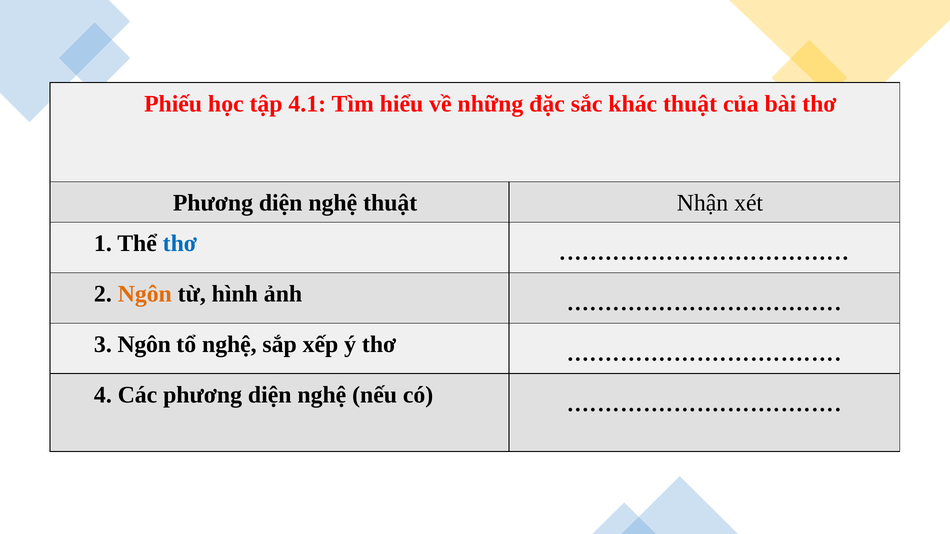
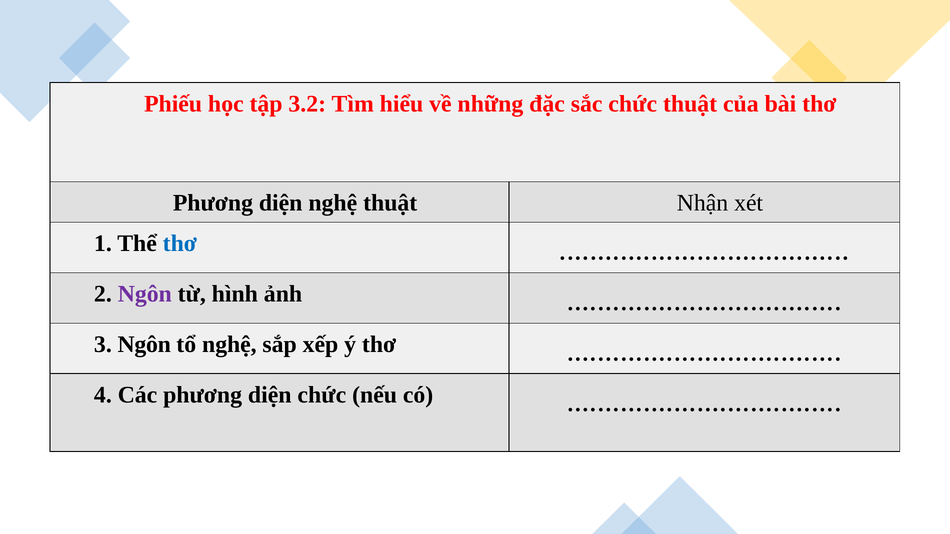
4.1: 4.1 -> 3.2
sắc khác: khác -> chức
Ngôn at (145, 294) colour: orange -> purple
Các phương diện nghệ: nghệ -> chức
